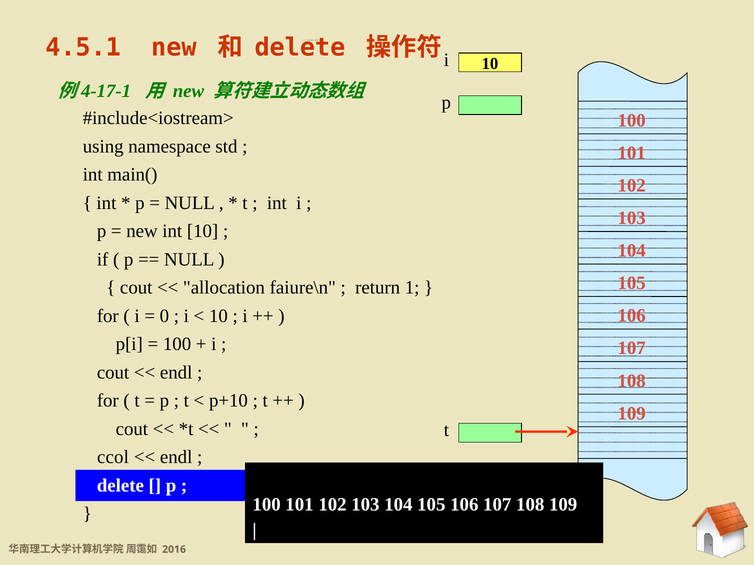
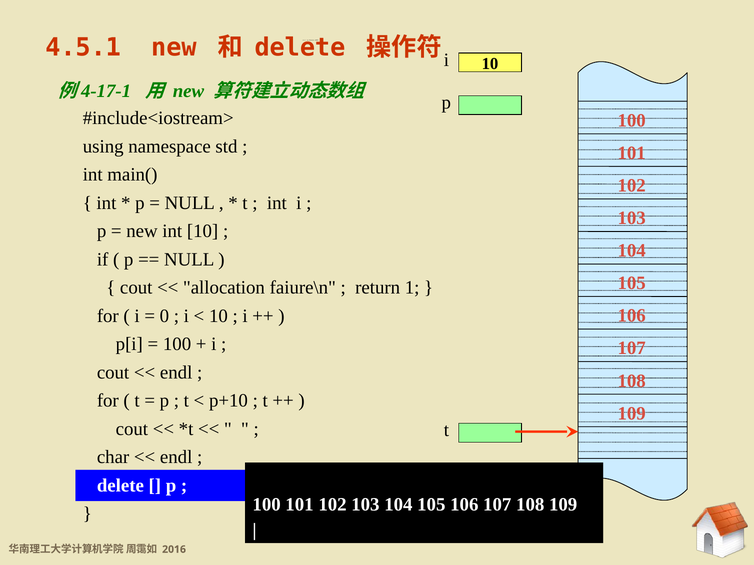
ccol: ccol -> char
